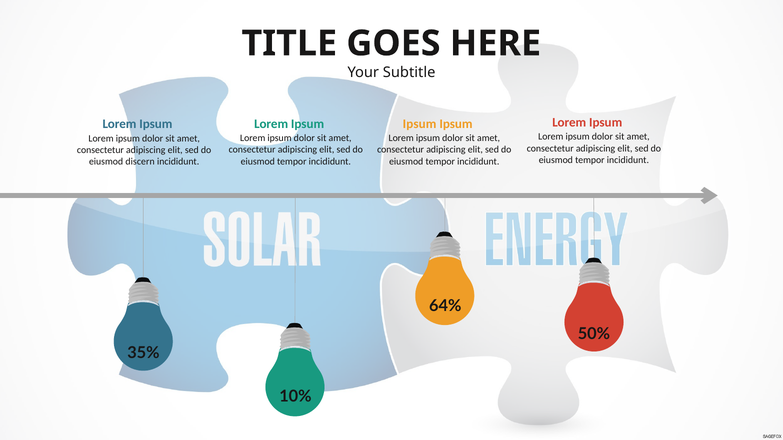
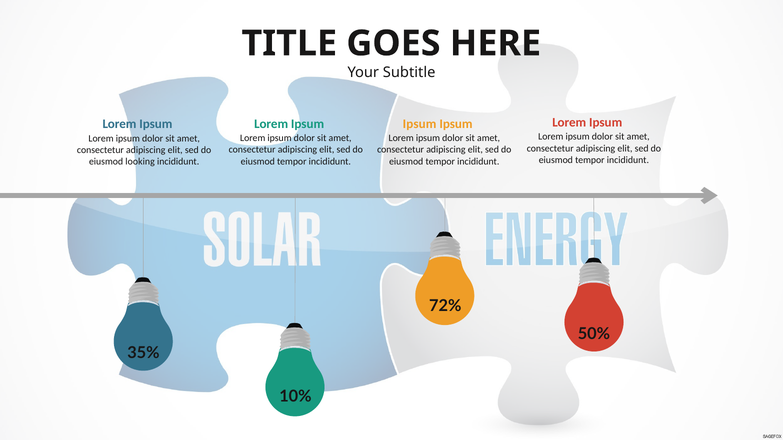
discern: discern -> looking
64%: 64% -> 72%
